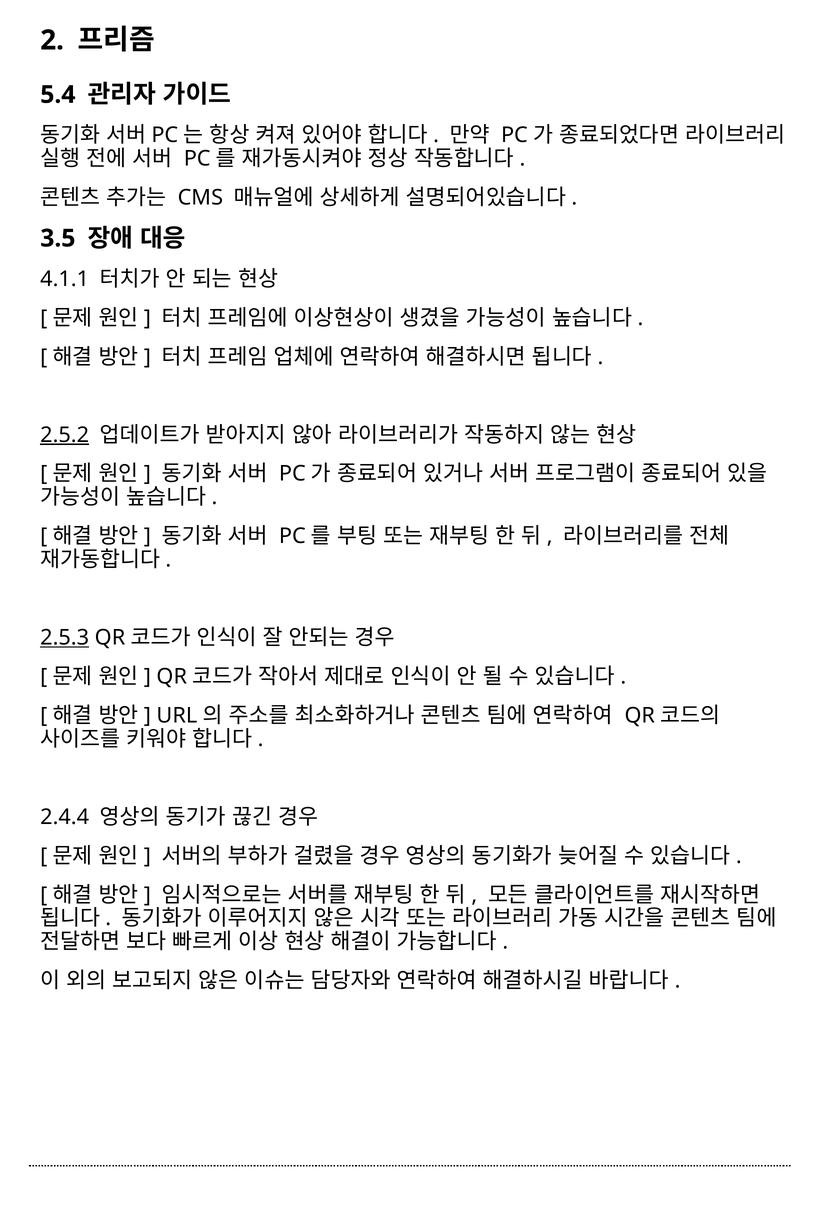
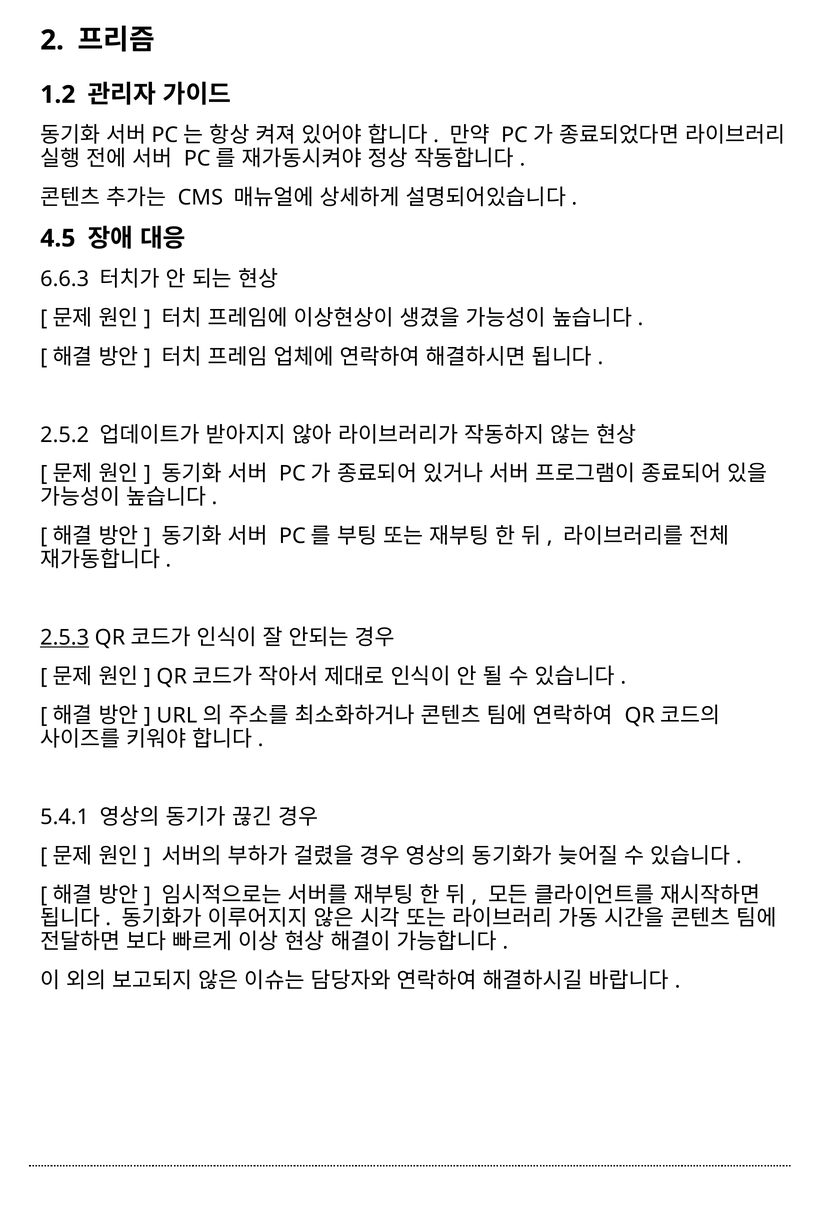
5.4: 5.4 -> 1.2
3.5: 3.5 -> 4.5
4.1.1: 4.1.1 -> 6.6.3
2.5.2 underline: present -> none
2.4.4: 2.4.4 -> 5.4.1
